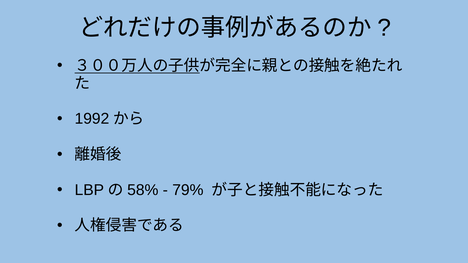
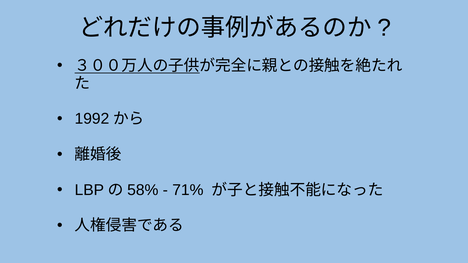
79%: 79% -> 71%
